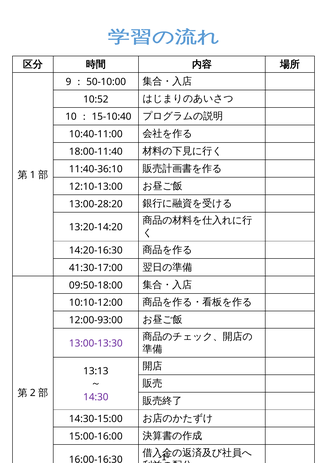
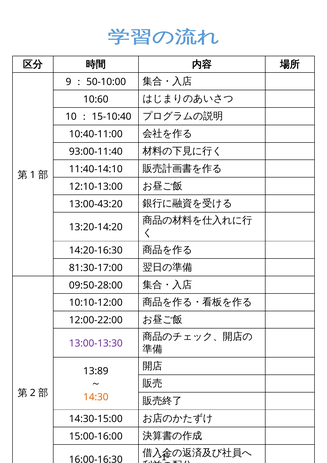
10:52: 10:52 -> 10:60
18:00-11:40: 18:00-11:40 -> 93:00-11:40
11:40-36:10: 11:40-36:10 -> 11:40-14:10
13:00-28:20: 13:00-28:20 -> 13:00-43:20
41:30-17:00: 41:30-17:00 -> 81:30-17:00
09:50-18:00: 09:50-18:00 -> 09:50-28:00
12:00-93:00: 12:00-93:00 -> 12:00-22:00
13:13: 13:13 -> 13:89
14:30 colour: purple -> orange
